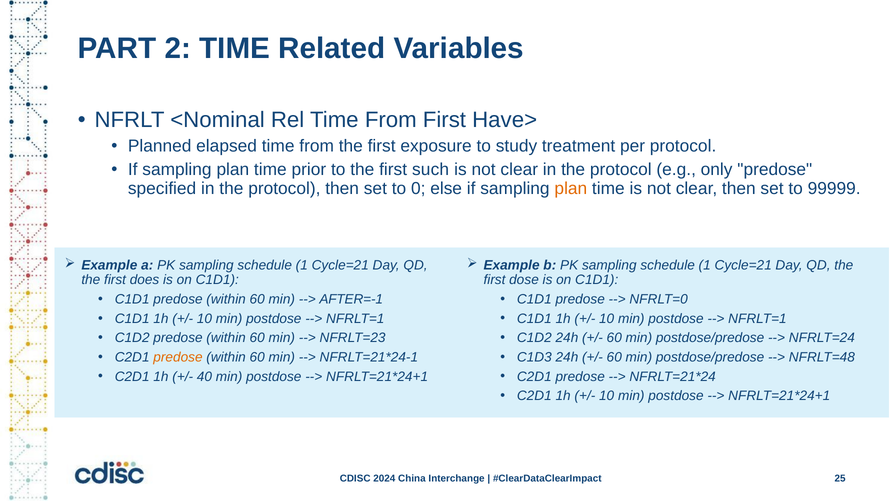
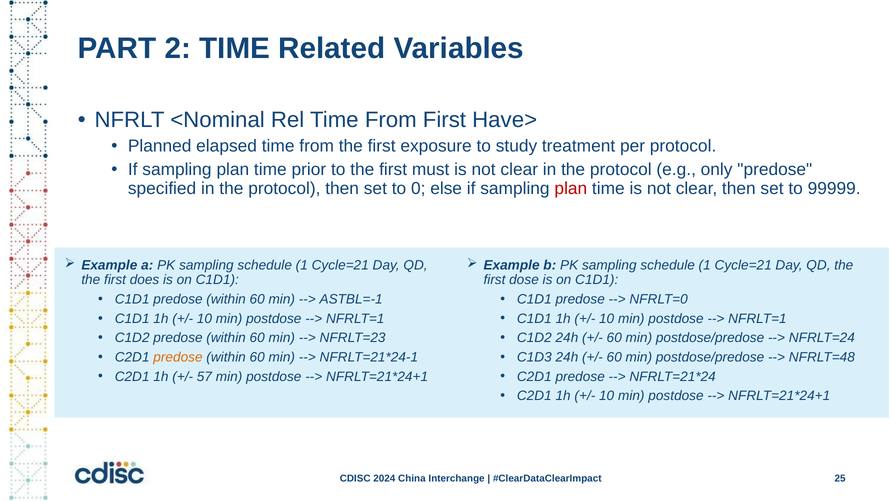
such: such -> must
plan at (571, 188) colour: orange -> red
AFTER=-1: AFTER=-1 -> ASTBL=-1
40: 40 -> 57
